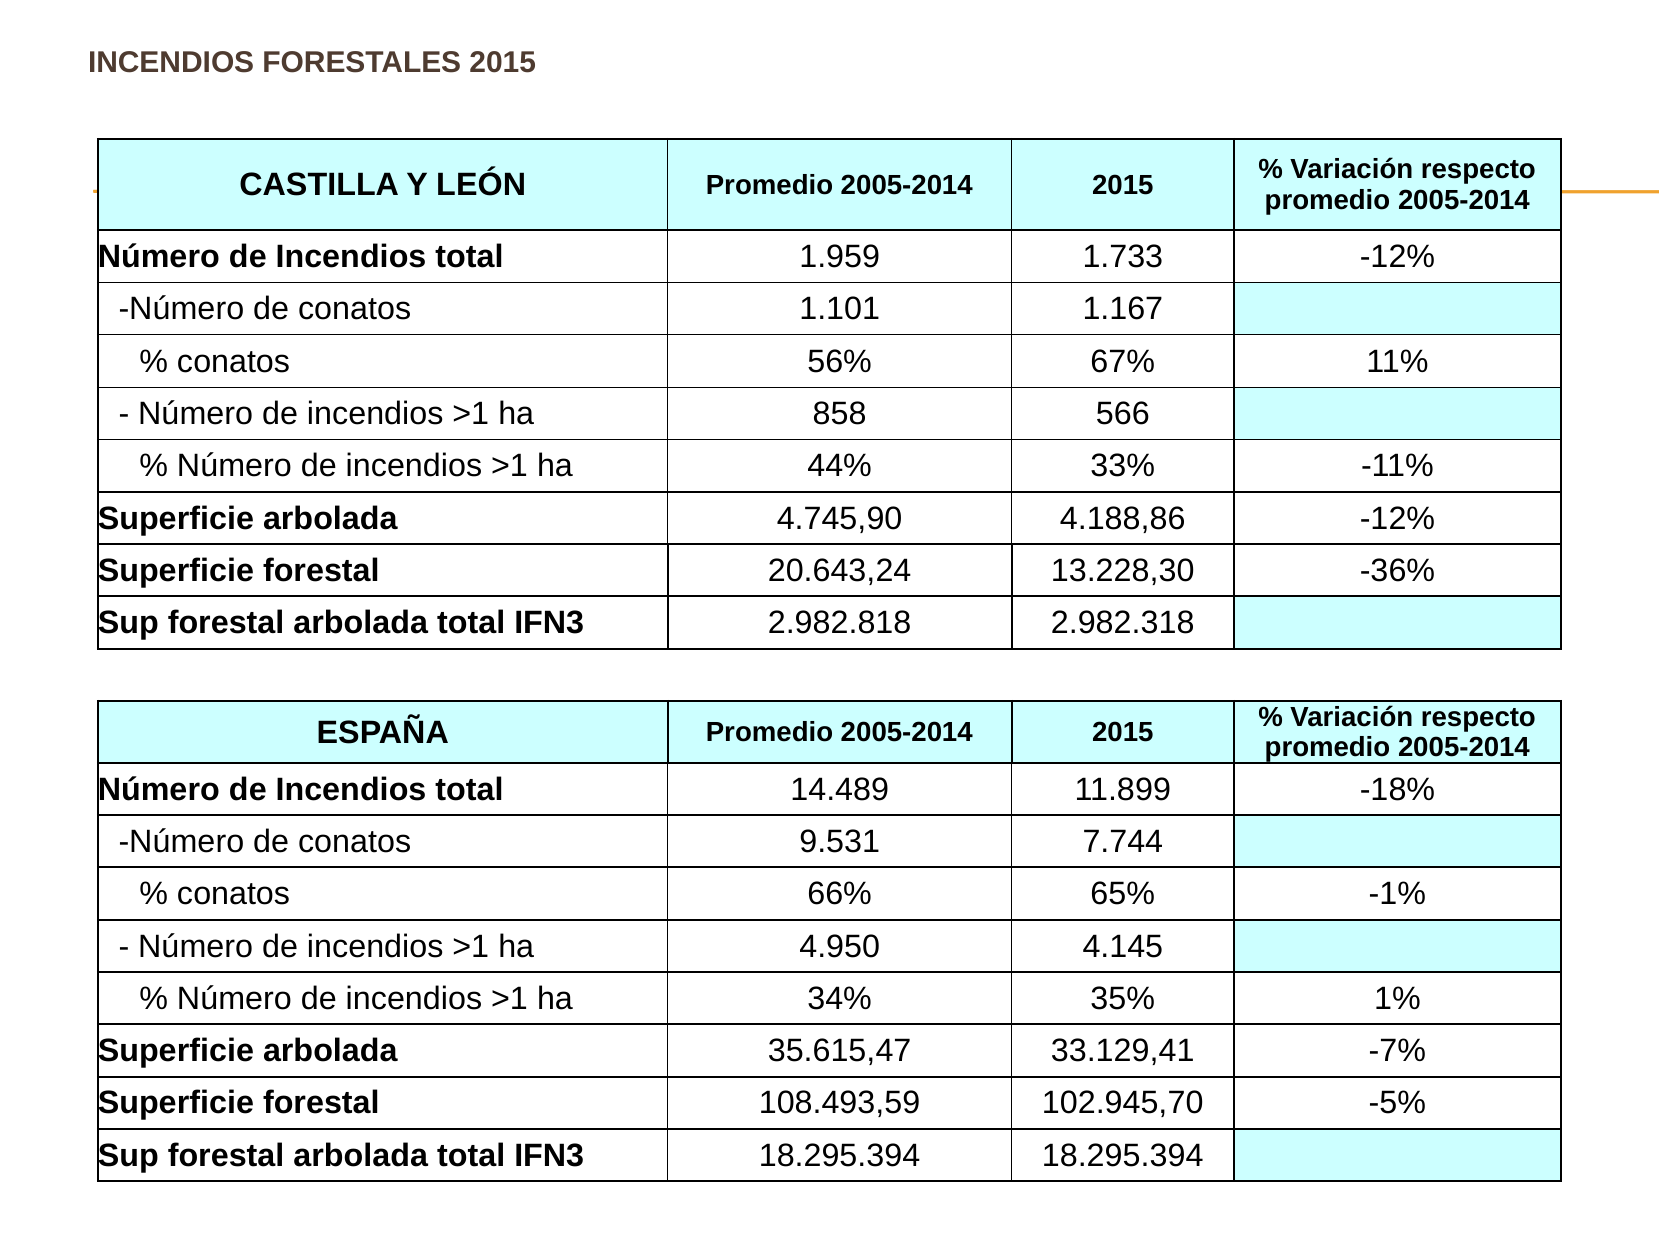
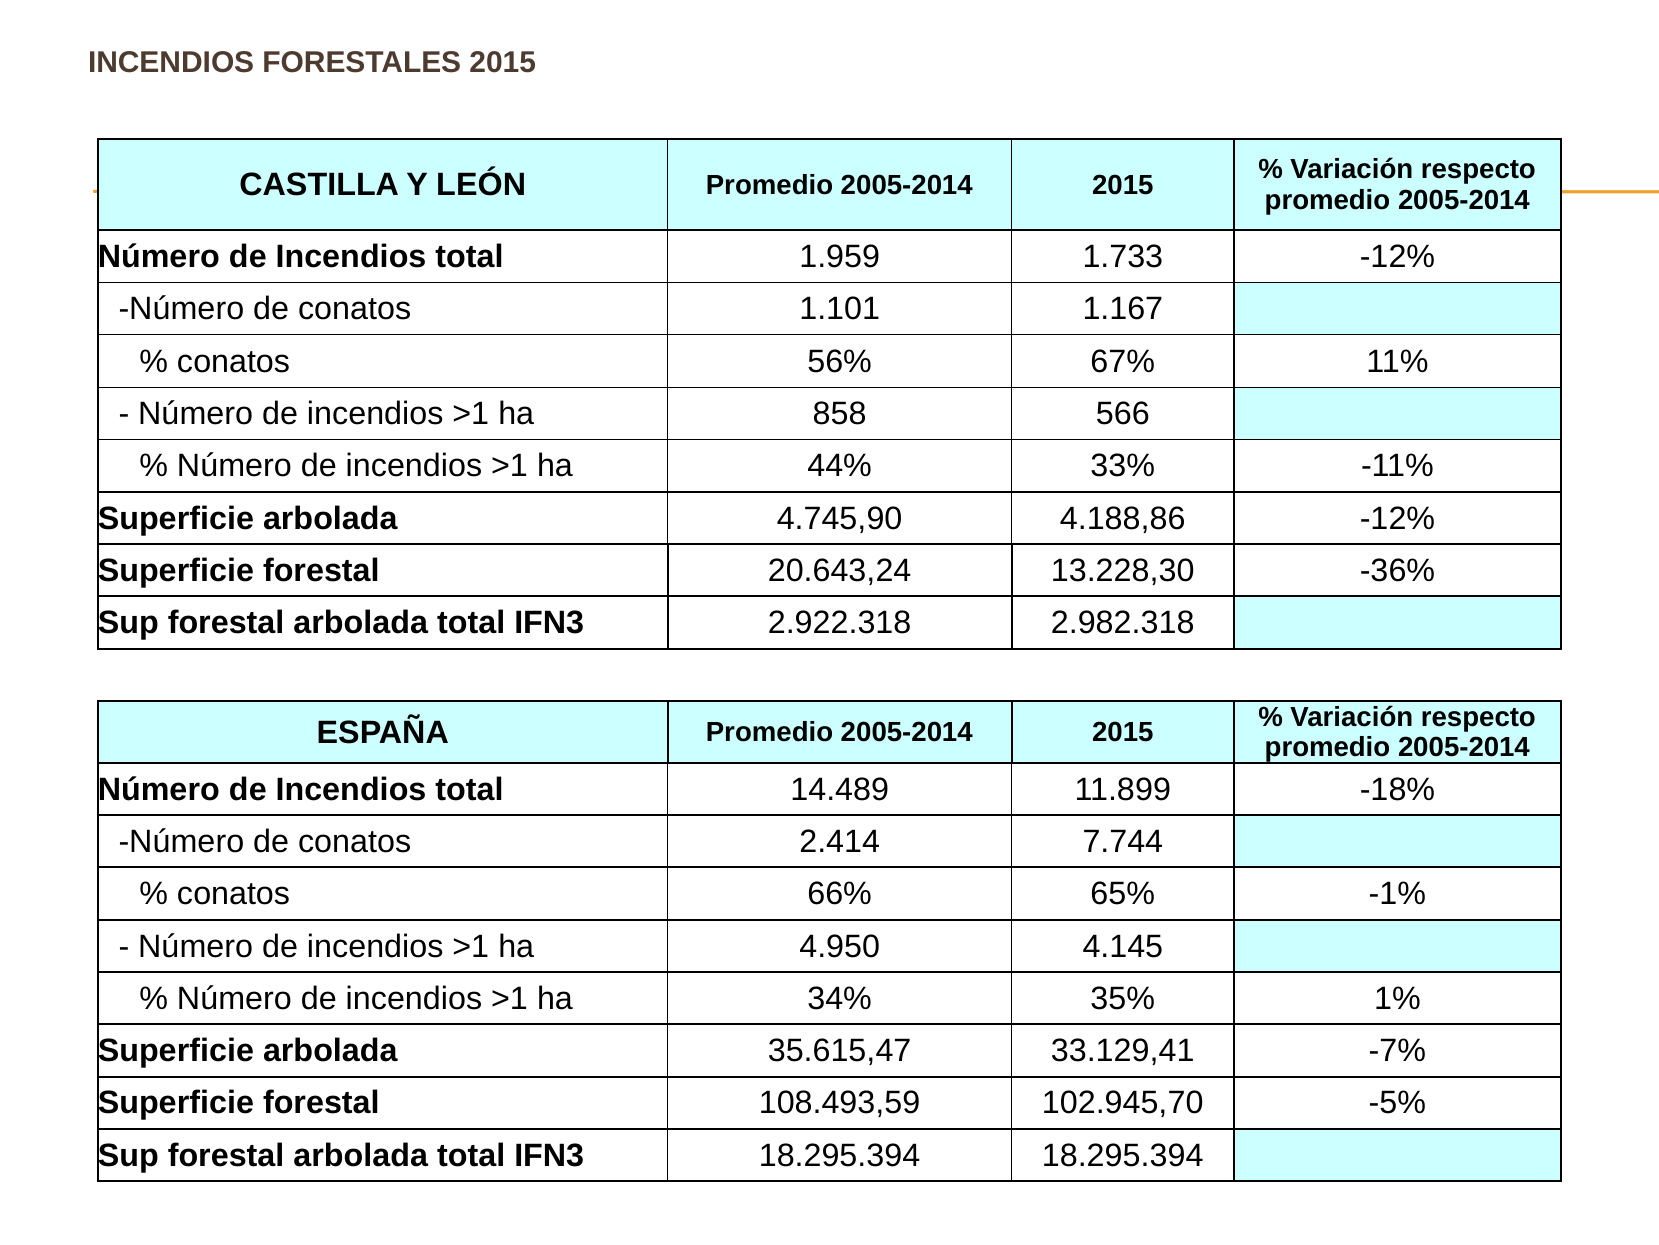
2.982.818: 2.982.818 -> 2.922.318
9.531: 9.531 -> 2.414
